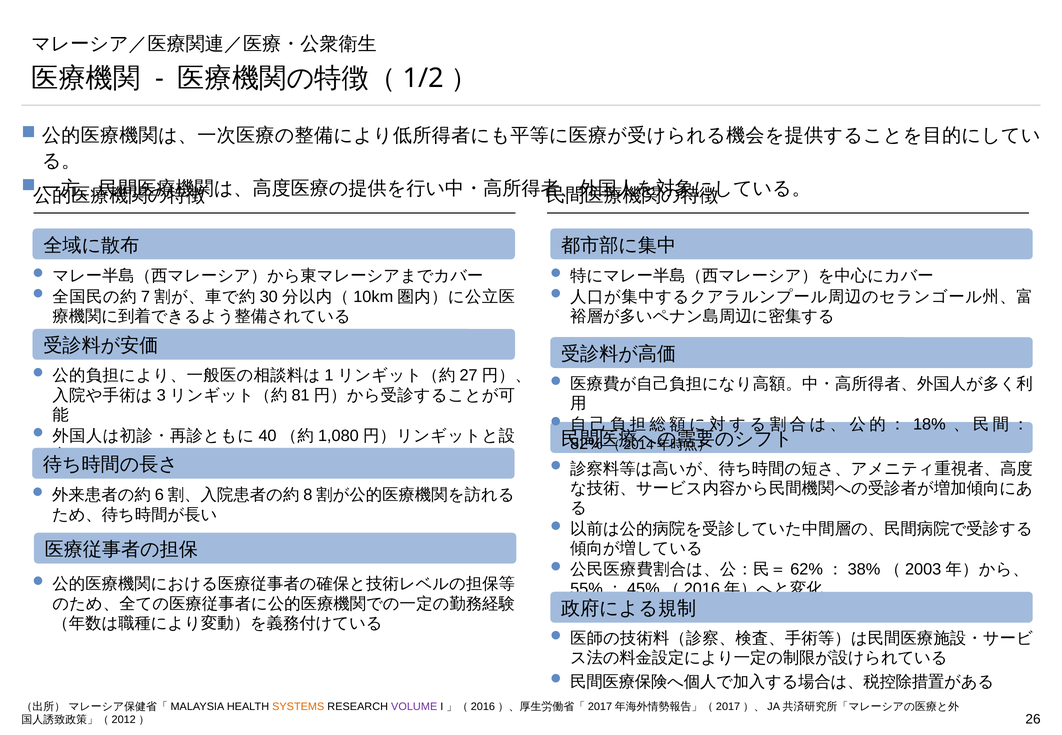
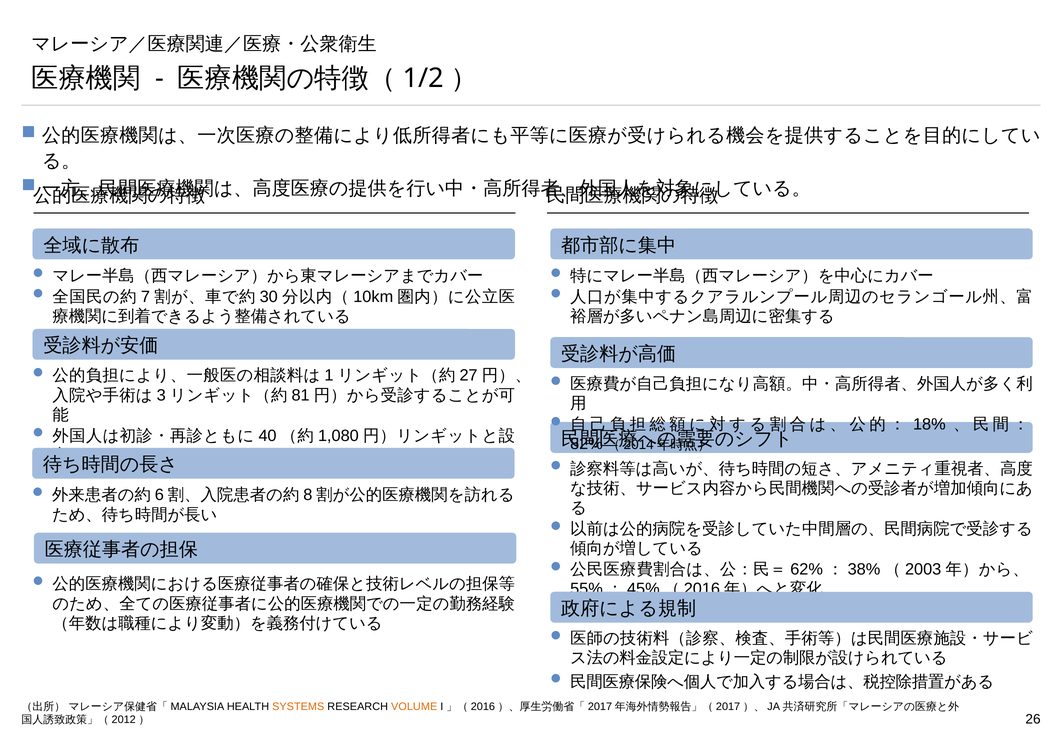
VOLUME colour: purple -> orange
